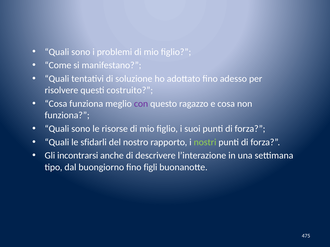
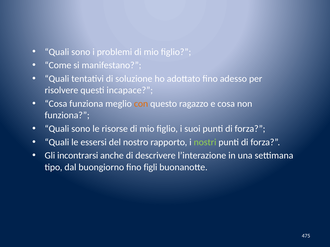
costruito: costruito -> incapace
con colour: purple -> orange
sfidarli: sfidarli -> essersi
